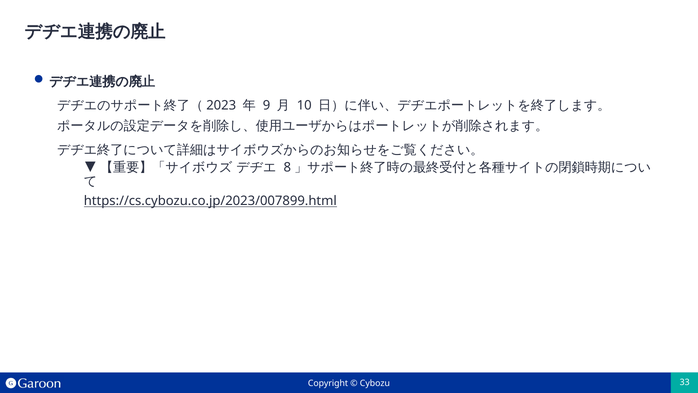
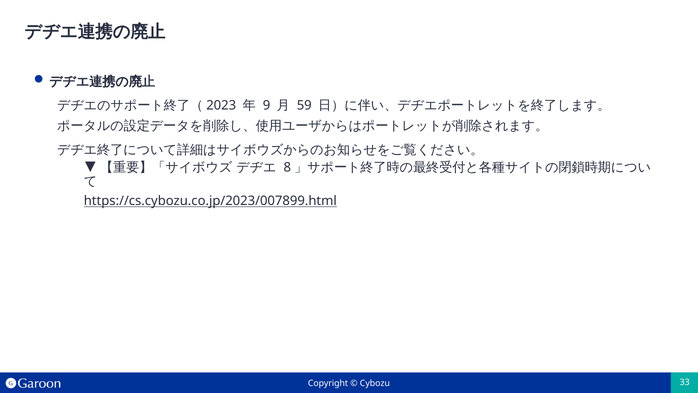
10: 10 -> 59
